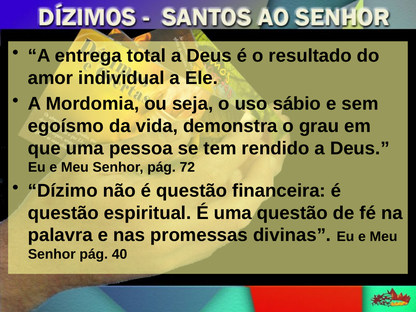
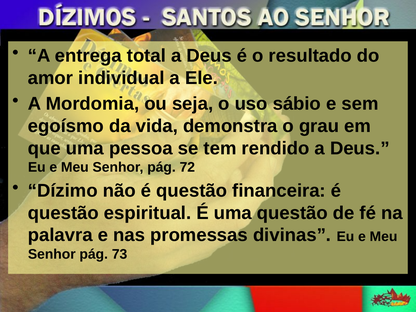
40: 40 -> 73
